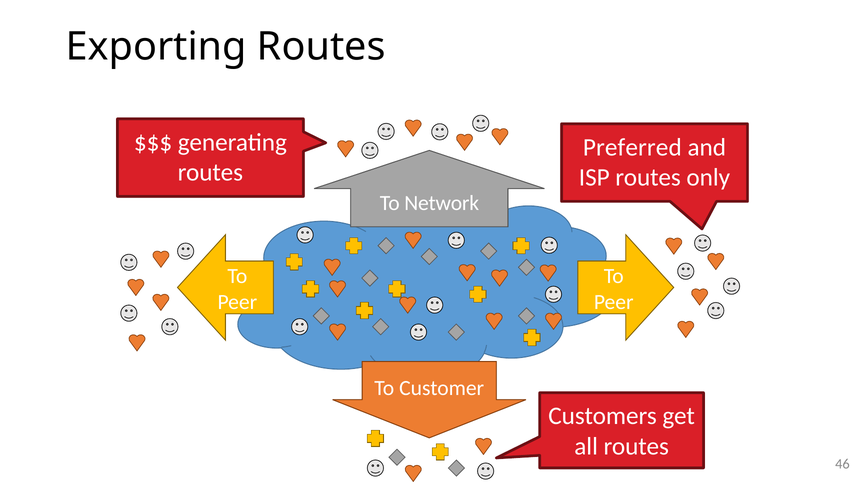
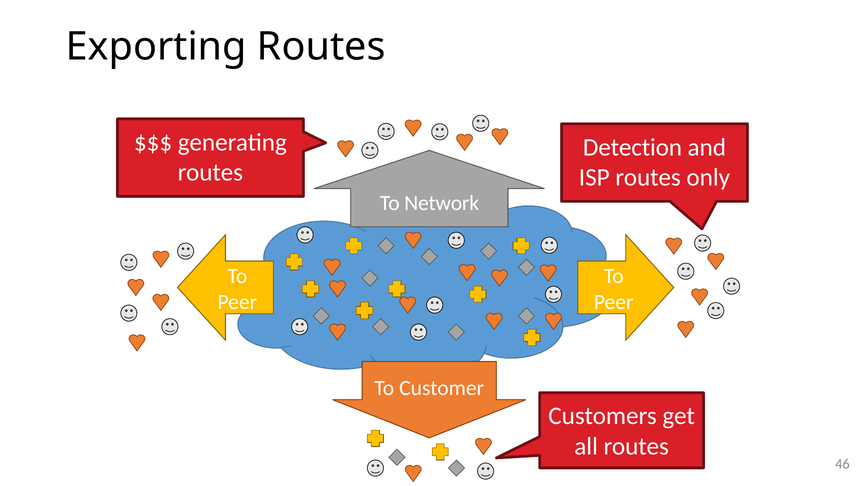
Preferred: Preferred -> Detection
